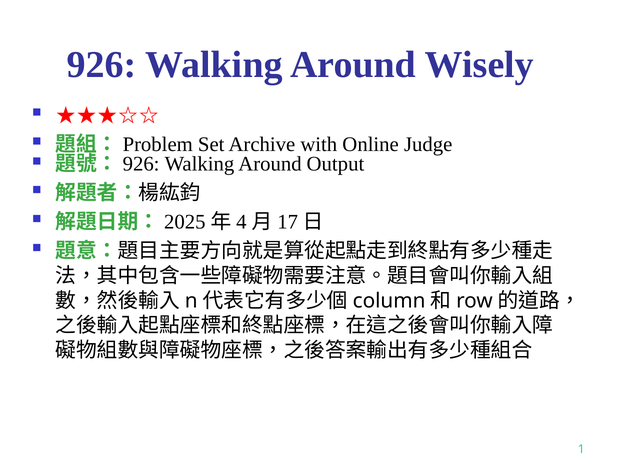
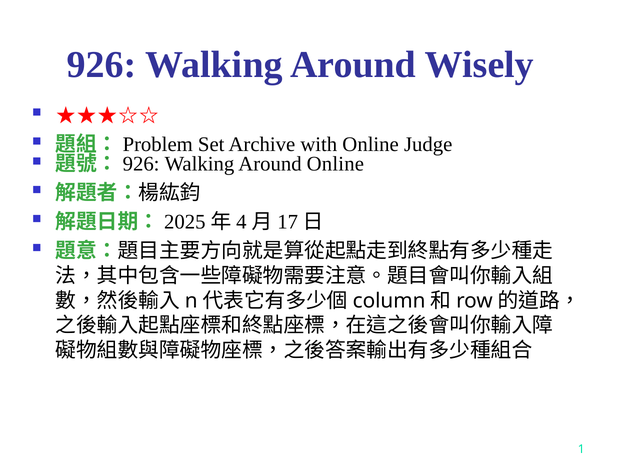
Around Output: Output -> Online
